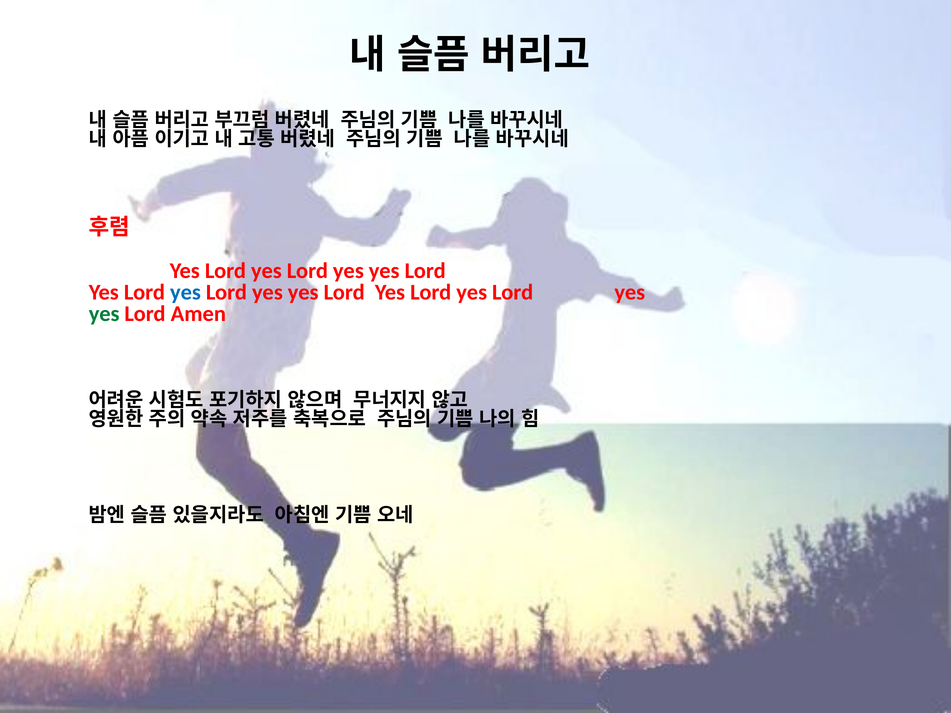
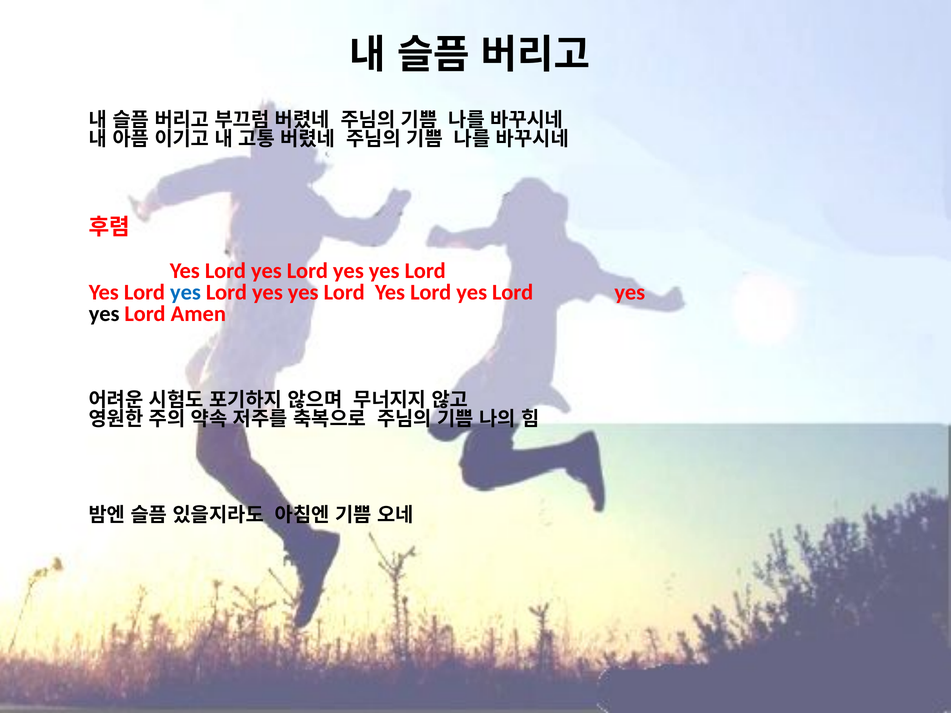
yes at (104, 314) colour: green -> black
